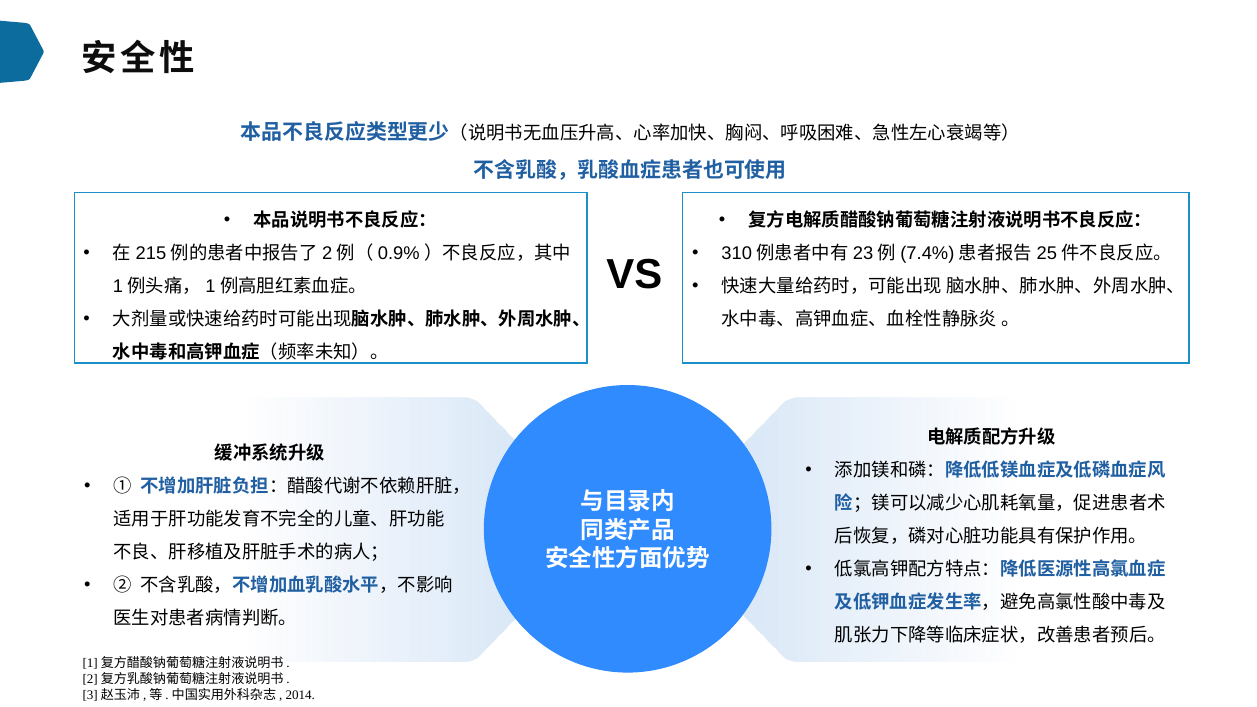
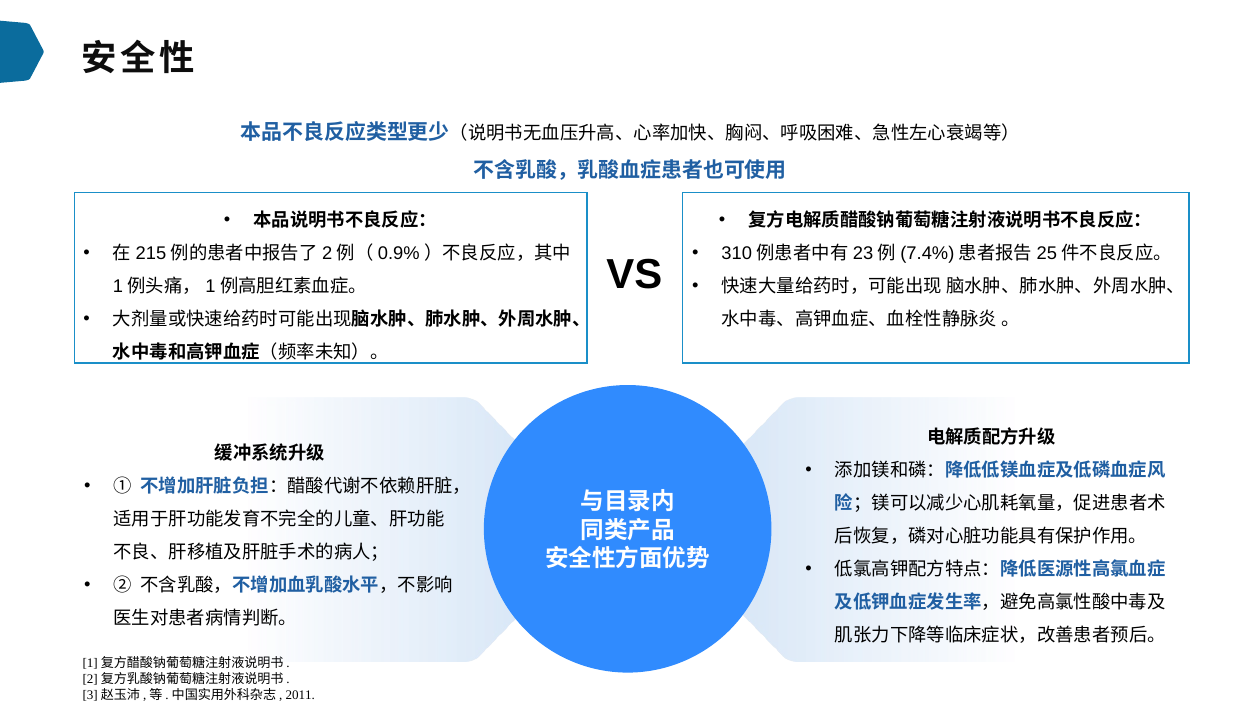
2014: 2014 -> 2011
